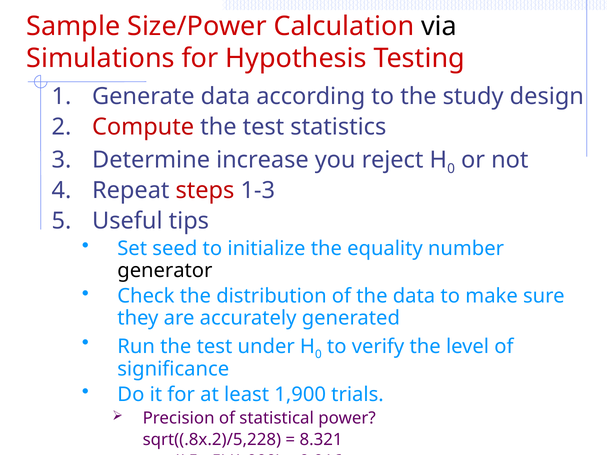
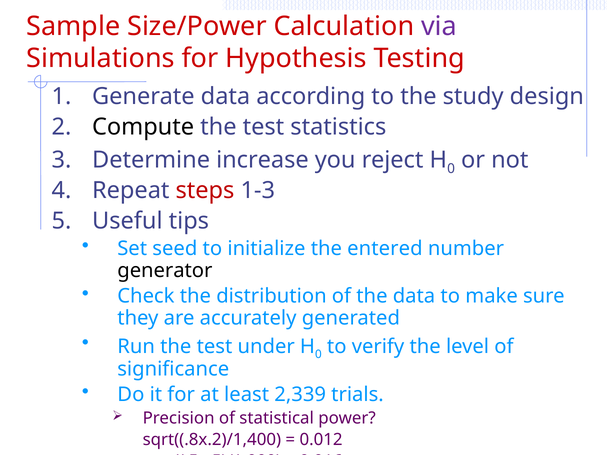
via colour: black -> purple
Compute colour: red -> black
equality: equality -> entered
1,900: 1,900 -> 2,339
sqrt((.8x.2)/5,228: sqrt((.8x.2)/5,228 -> sqrt((.8x.2)/1,400
8.321: 8.321 -> 0.012
